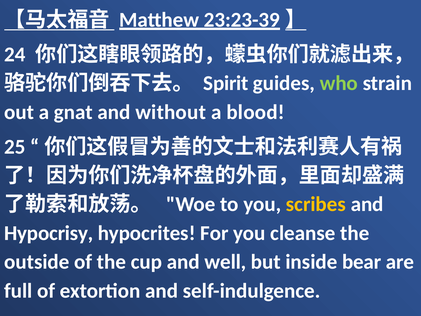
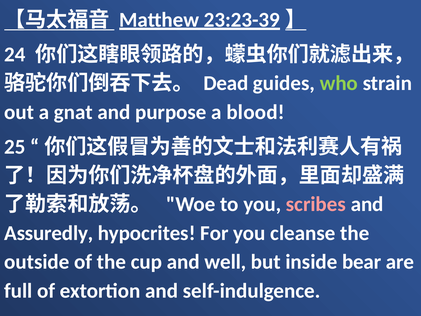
Spirit: Spirit -> Dead
without: without -> purpose
scribes colour: yellow -> pink
Hypocrisy: Hypocrisy -> Assuredly
